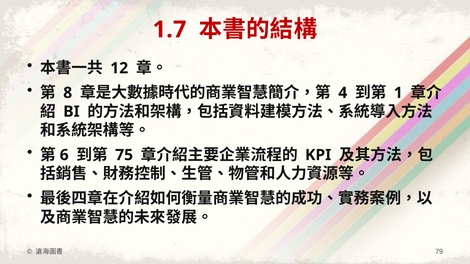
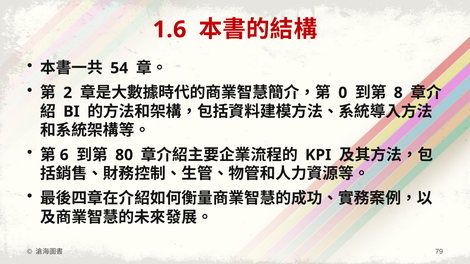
1.7: 1.7 -> 1.6
12: 12 -> 54
8: 8 -> 2
4: 4 -> 0
1: 1 -> 8
75: 75 -> 80
